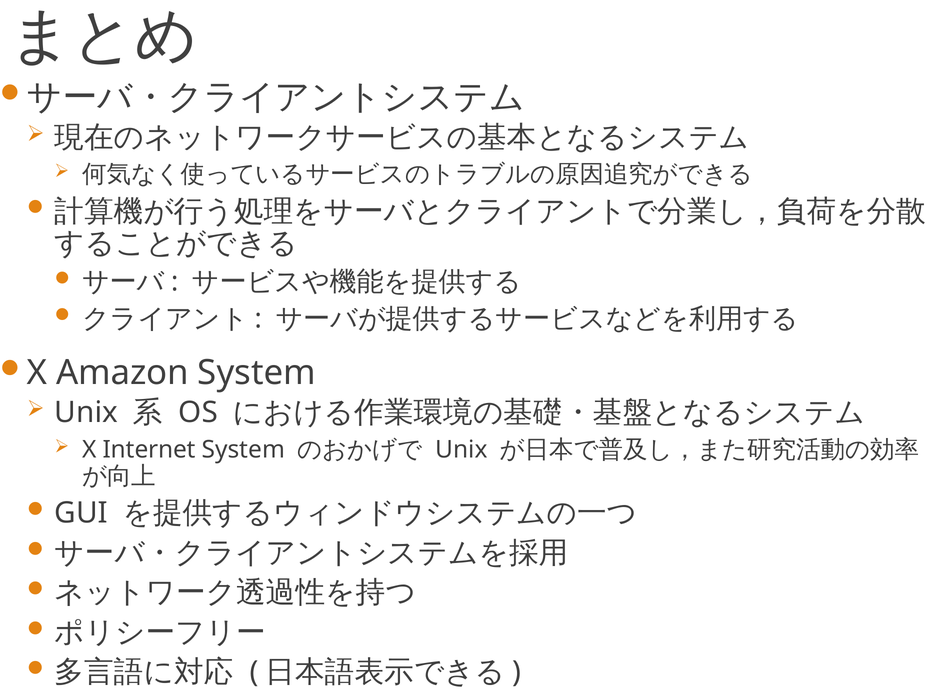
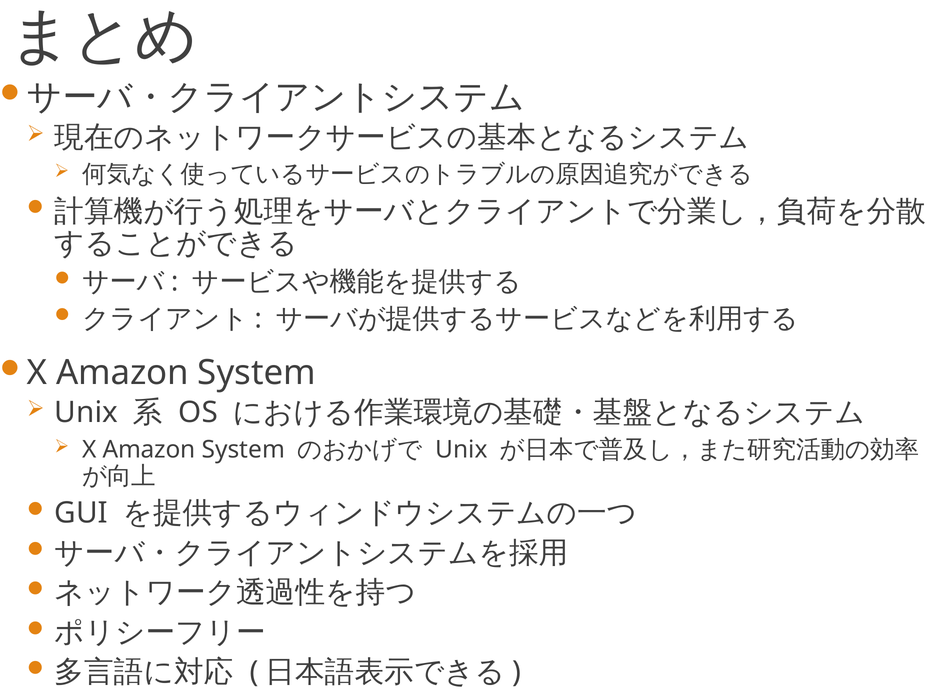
Internet at (149, 450): Internet -> Amazon
